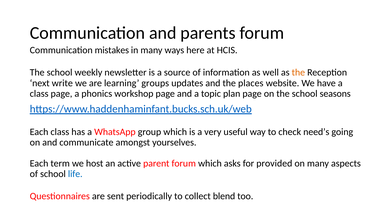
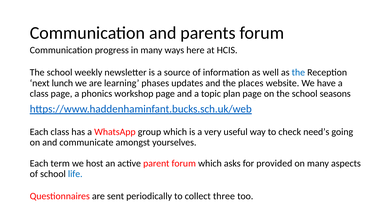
mistakes: mistakes -> progress
the at (298, 72) colour: orange -> blue
write: write -> lunch
groups: groups -> phases
blend: blend -> three
